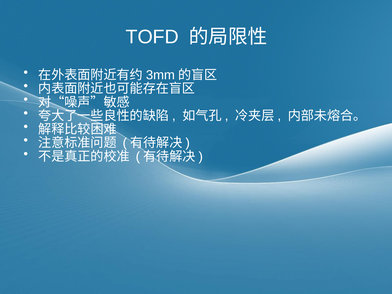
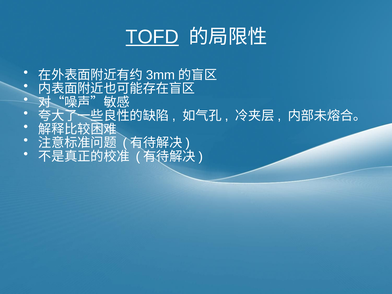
TOFD underline: none -> present
